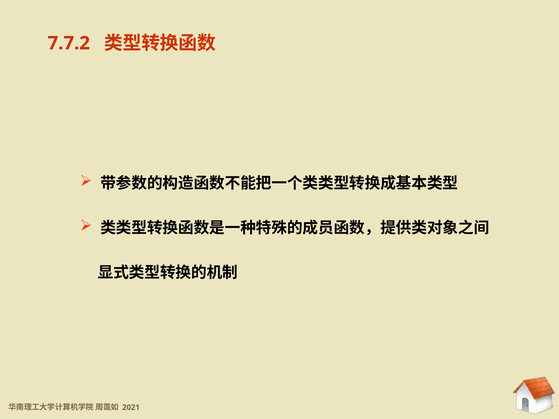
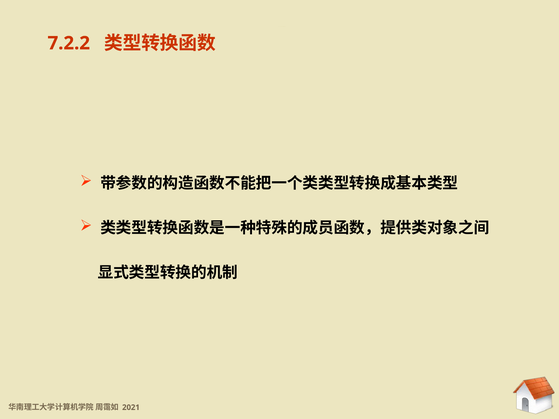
7.7.2: 7.7.2 -> 7.2.2
